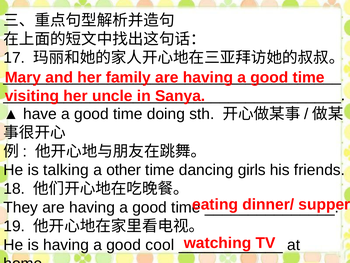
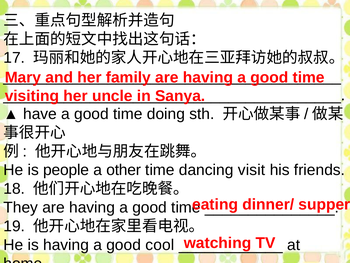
talking: talking -> people
girls: girls -> visit
